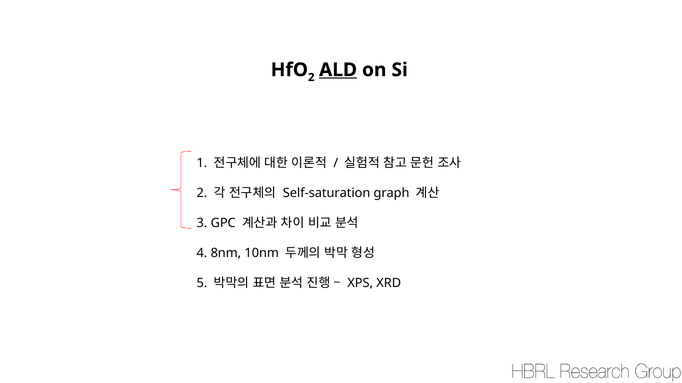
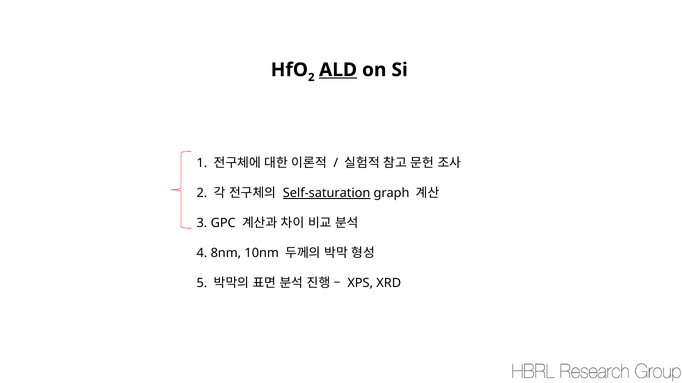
Self-saturation underline: none -> present
